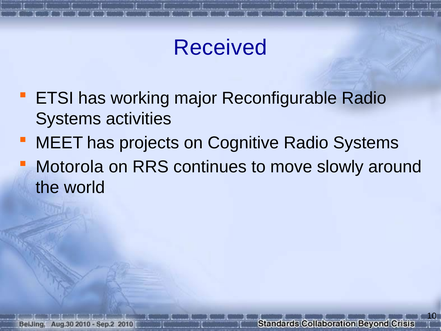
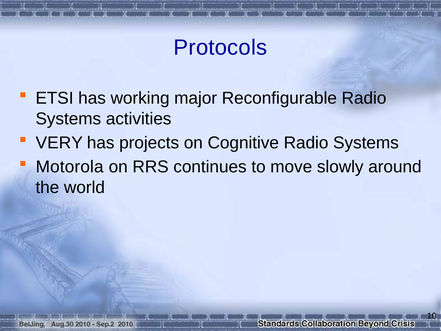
Received: Received -> Protocols
MEET: MEET -> VERY
